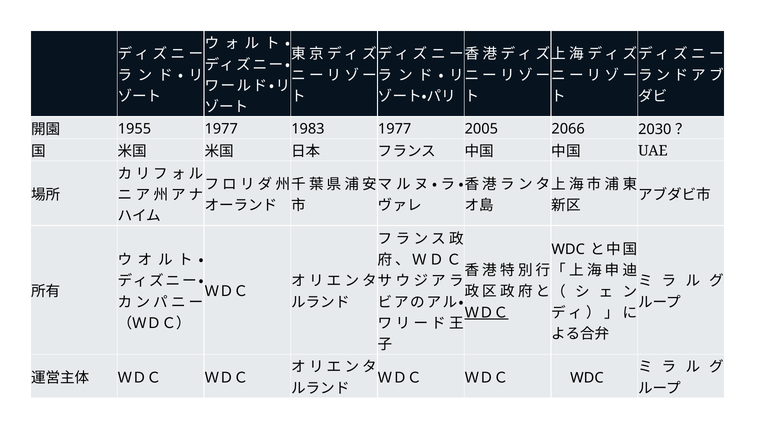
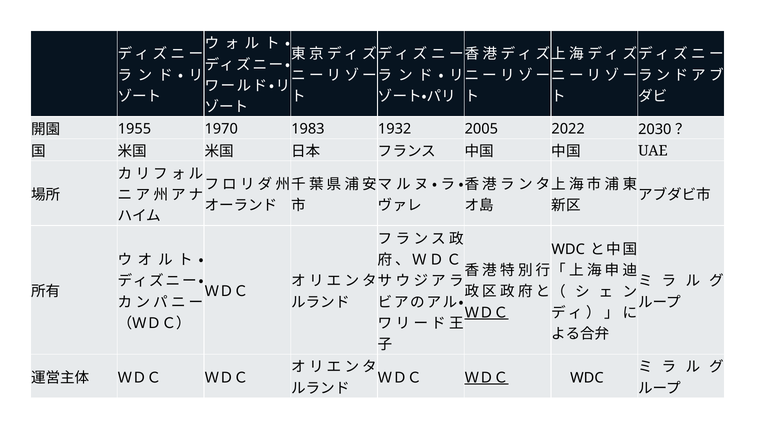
1955 1977: 1977 -> 1970
1983 1977: 1977 -> 1932
2066: 2066 -> 2022
ＷＤＣ at (487, 377) underline: none -> present
